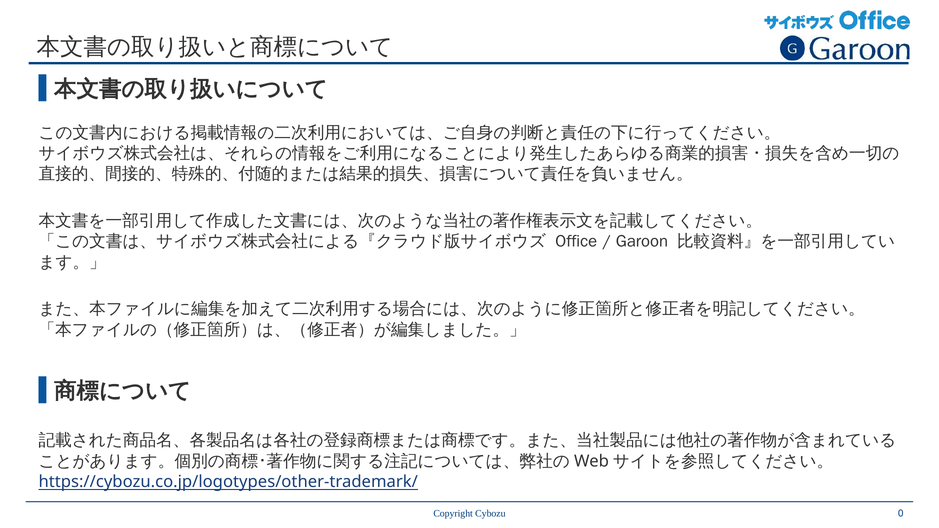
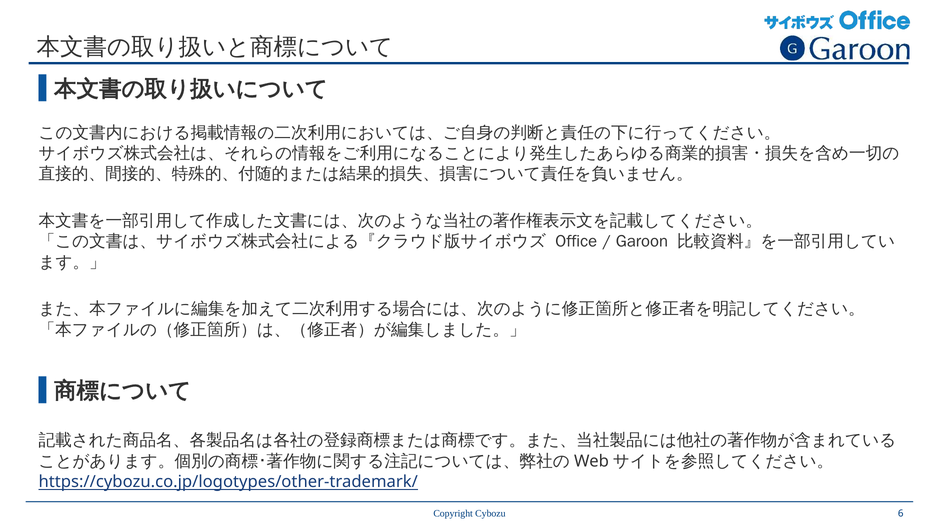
0: 0 -> 6
